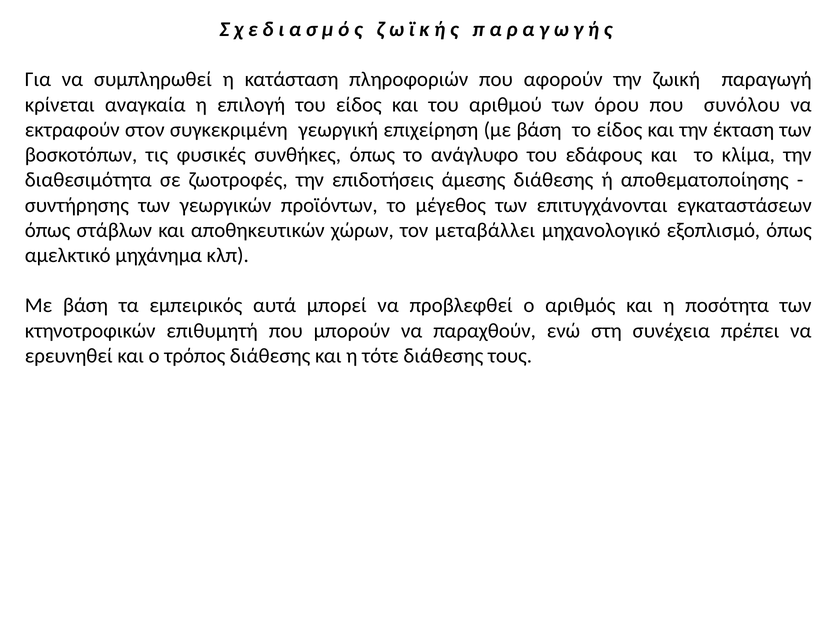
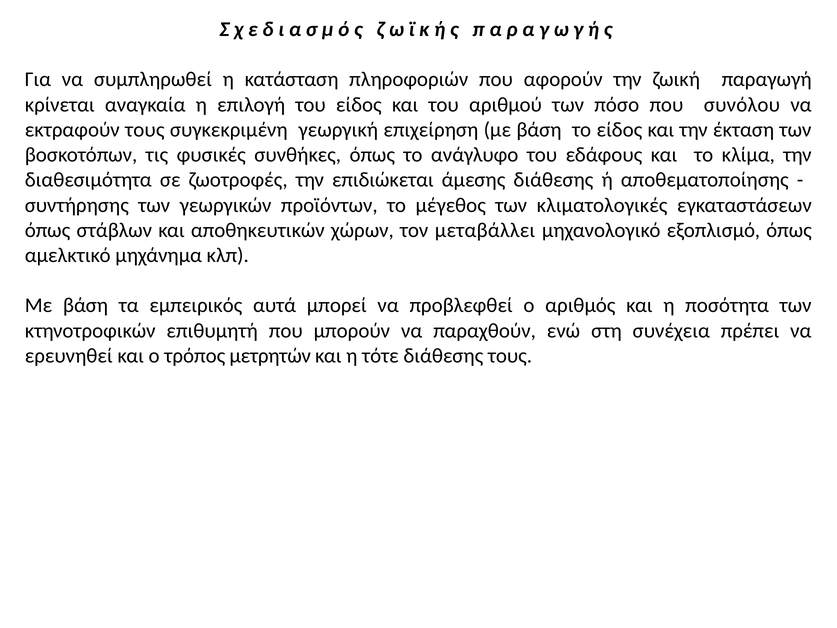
όρου: όρου -> πόσο
εκτραφούν στον: στον -> τους
επιδοτήσεις: επιδοτήσεις -> επιδιώκεται
επιτυγχάνονται: επιτυγχάνονται -> κλιματολογικές
τρόπος διάθεσης: διάθεσης -> μετρητών
